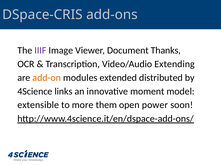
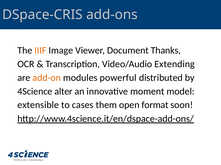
IIIF colour: purple -> orange
extended: extended -> powerful
links: links -> alter
more: more -> cases
power: power -> format
